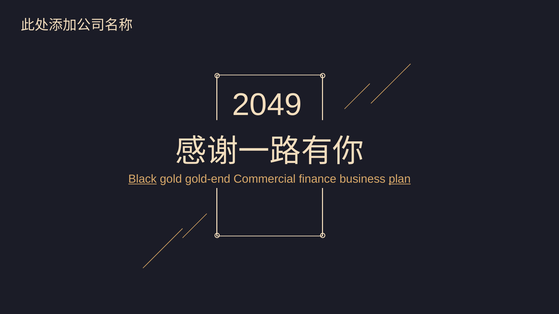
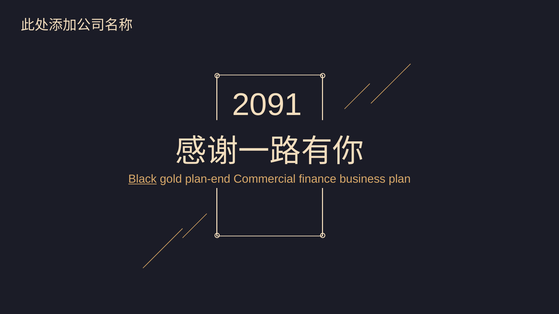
2049: 2049 -> 2091
gold-end: gold-end -> plan-end
plan underline: present -> none
